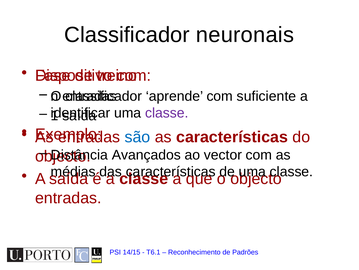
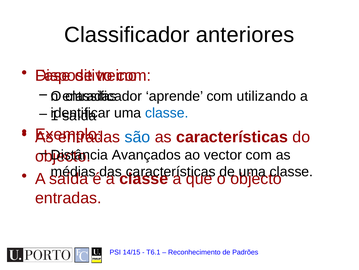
neuronais: neuronais -> anteriores
suficiente: suficiente -> utilizando
classe at (167, 113) colour: purple -> blue
